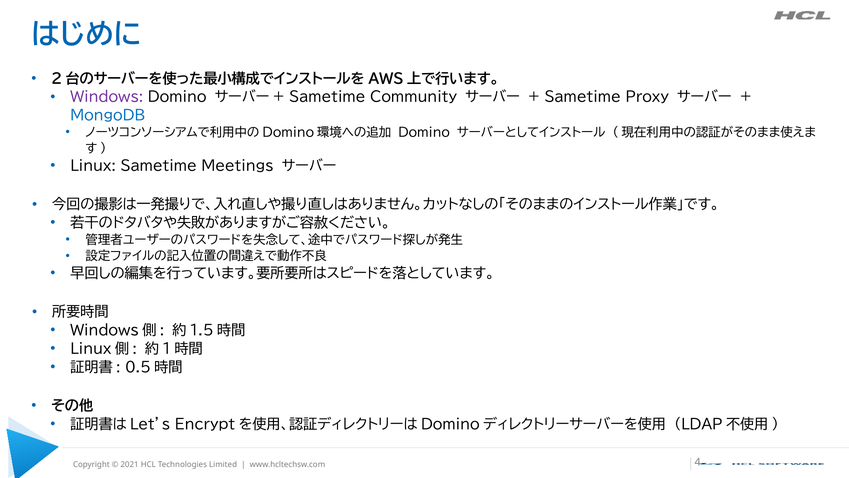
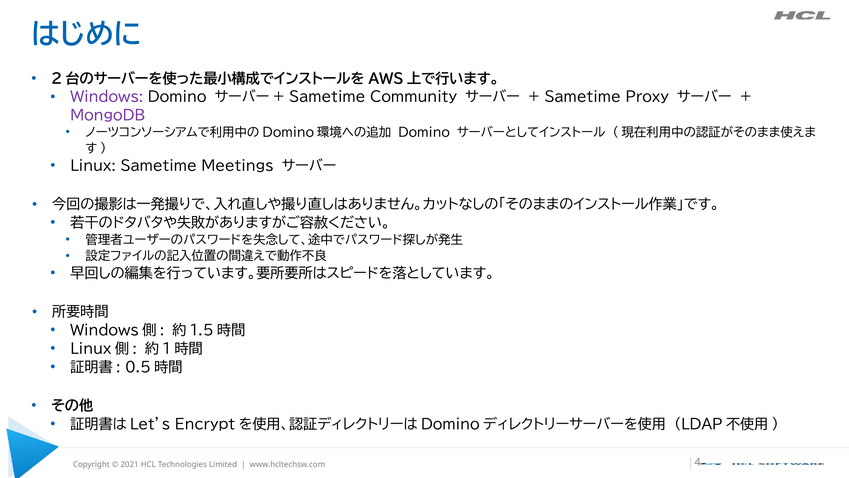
MongoDB colour: blue -> purple
